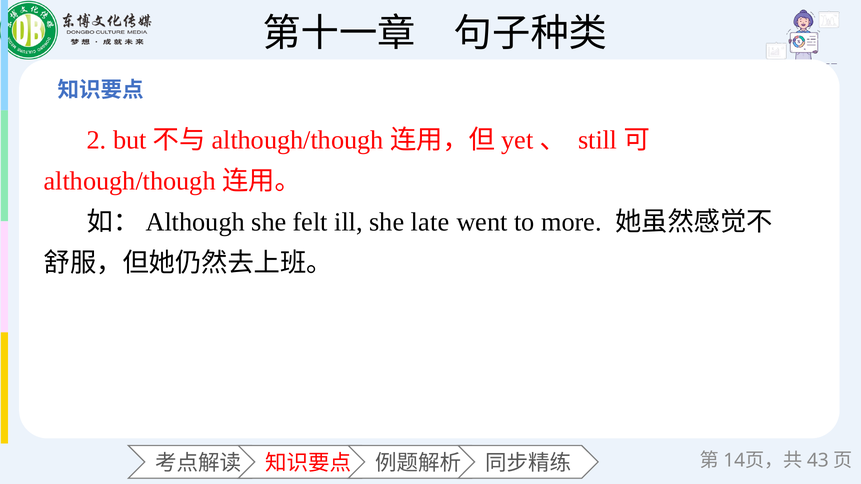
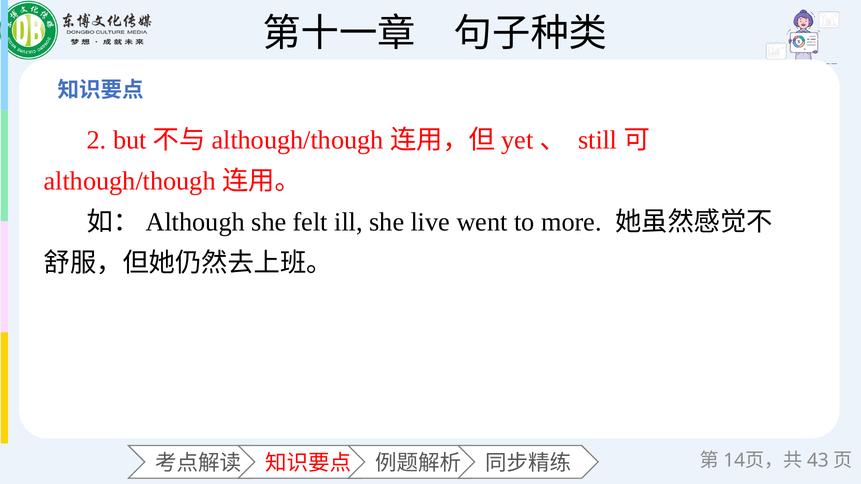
late: late -> live
